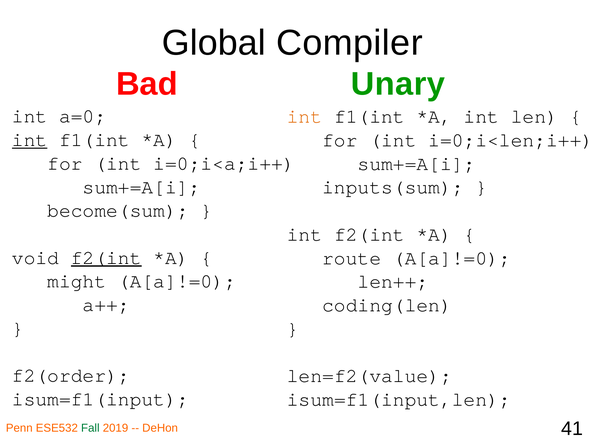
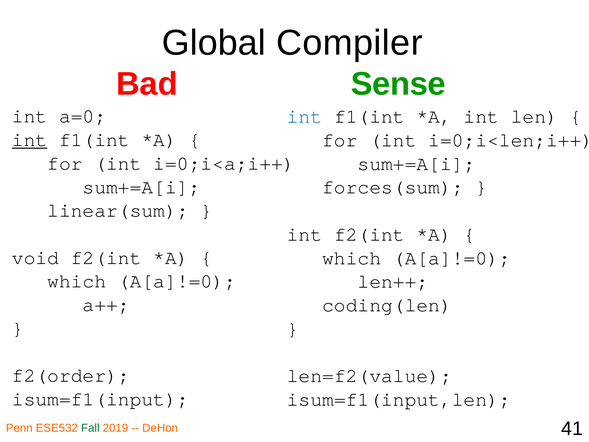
Unary: Unary -> Sense
int at (305, 116) colour: orange -> blue
inputs(sum: inputs(sum -> forces(sum
become(sum: become(sum -> linear(sum
f2(int at (106, 257) underline: present -> none
route at (352, 258): route -> which
might at (77, 281): might -> which
